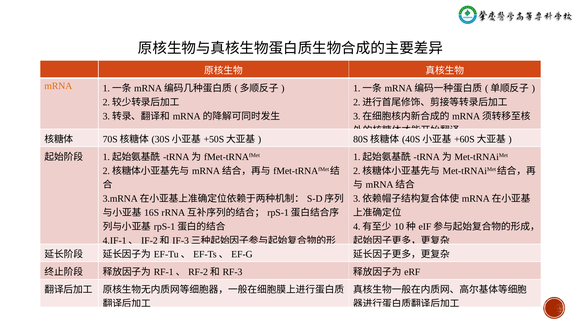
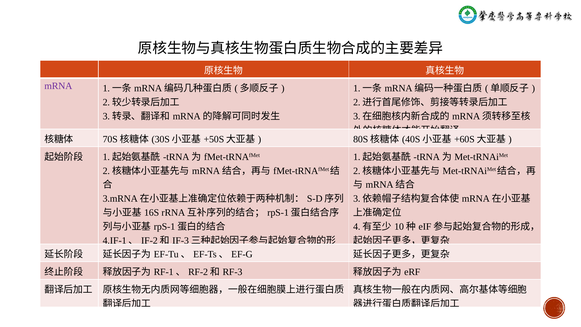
mRNA colour: orange -> purple
